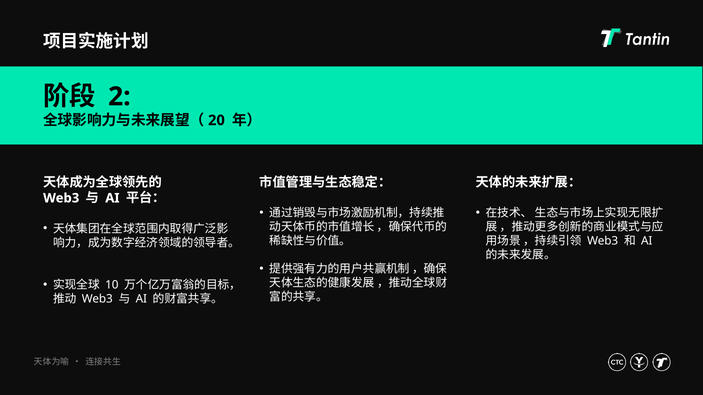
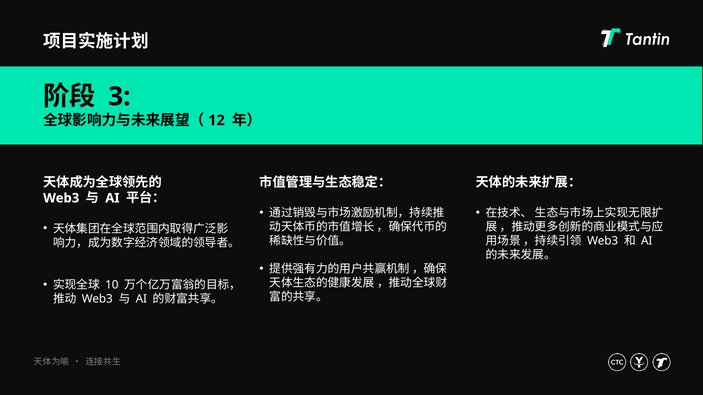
2: 2 -> 3
20: 20 -> 12
